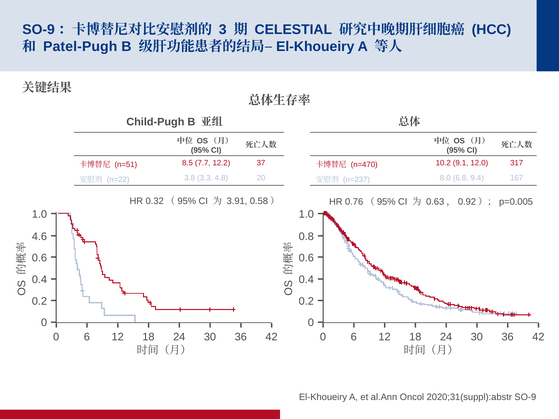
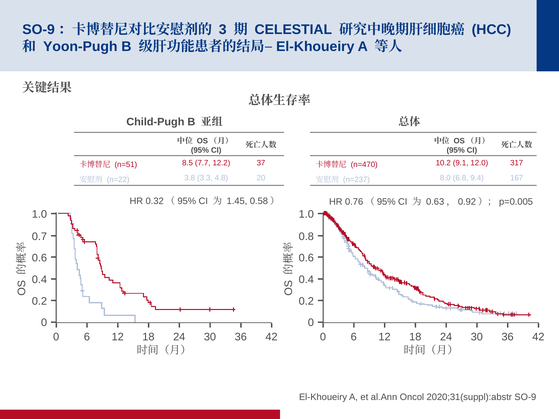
Patel-Pugh: Patel-Pugh -> Yoon-Pugh
3.91: 3.91 -> 1.45
4.6: 4.6 -> 0.7
